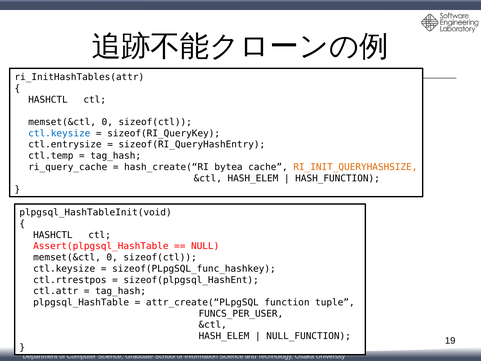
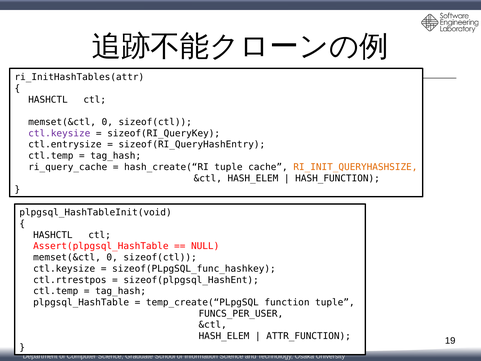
ctl.keysize at (59, 133) colour: blue -> purple
hash_create(“RI bytea: bytea -> tuple
ctl.attr at (56, 291): ctl.attr -> ctl.temp
attr_create(“PLpgSQL: attr_create(“PLpgSQL -> temp_create(“PLpgSQL
NULL_FUNCTION: NULL_FUNCTION -> ATTR_FUNCTION
